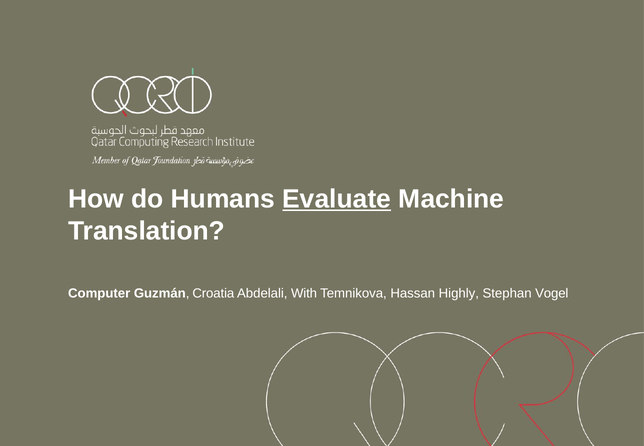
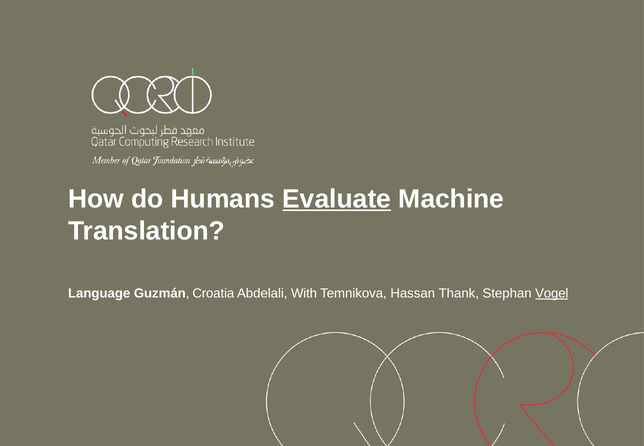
Computer: Computer -> Language
Highly: Highly -> Thank
Vogel underline: none -> present
